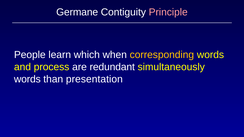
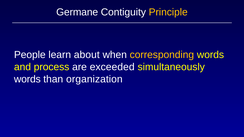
Principle colour: pink -> yellow
which: which -> about
redundant: redundant -> exceeded
presentation: presentation -> organization
